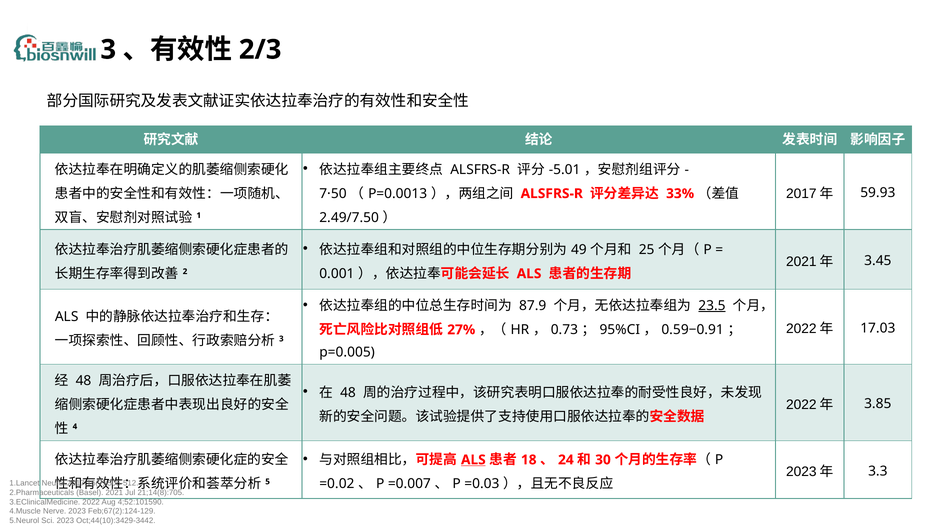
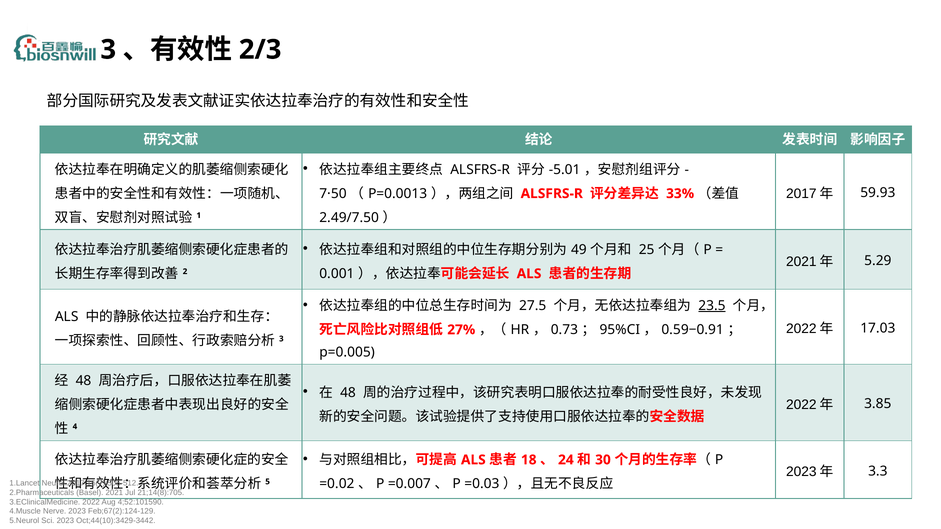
3.45: 3.45 -> 5.29
87.9: 87.9 -> 27.5
ALS at (473, 460) underline: present -> none
